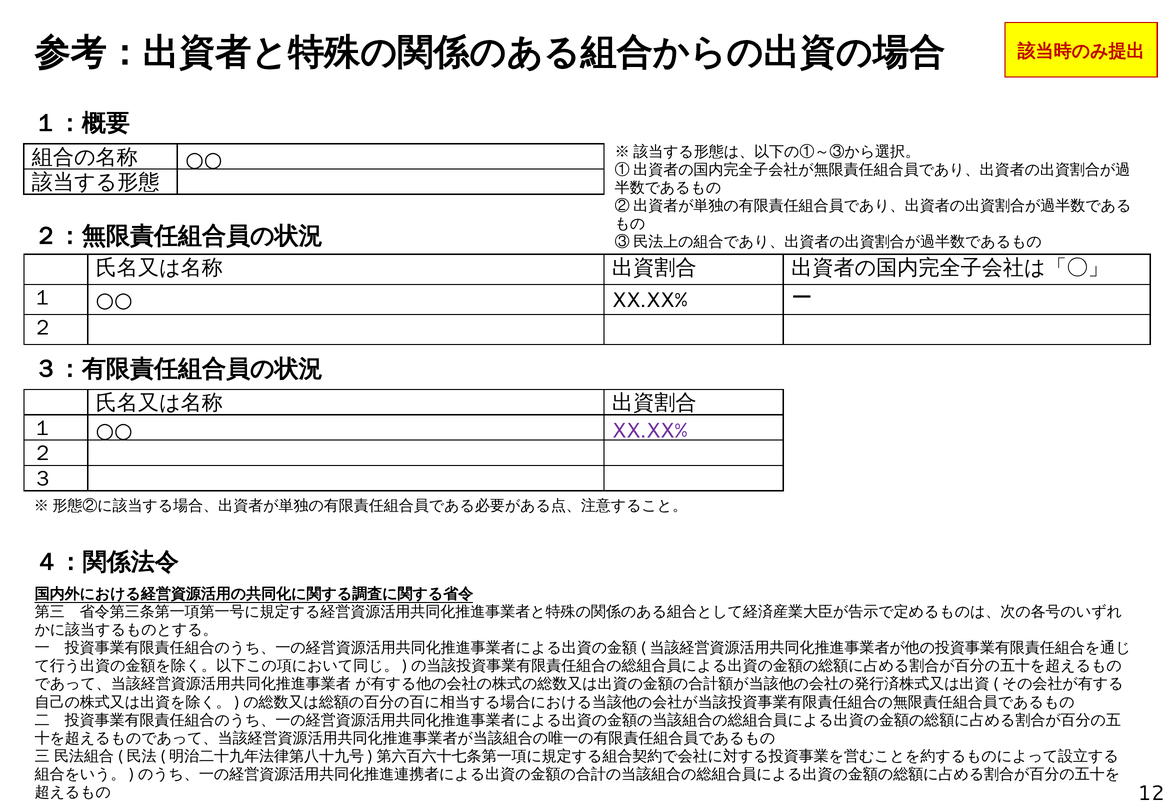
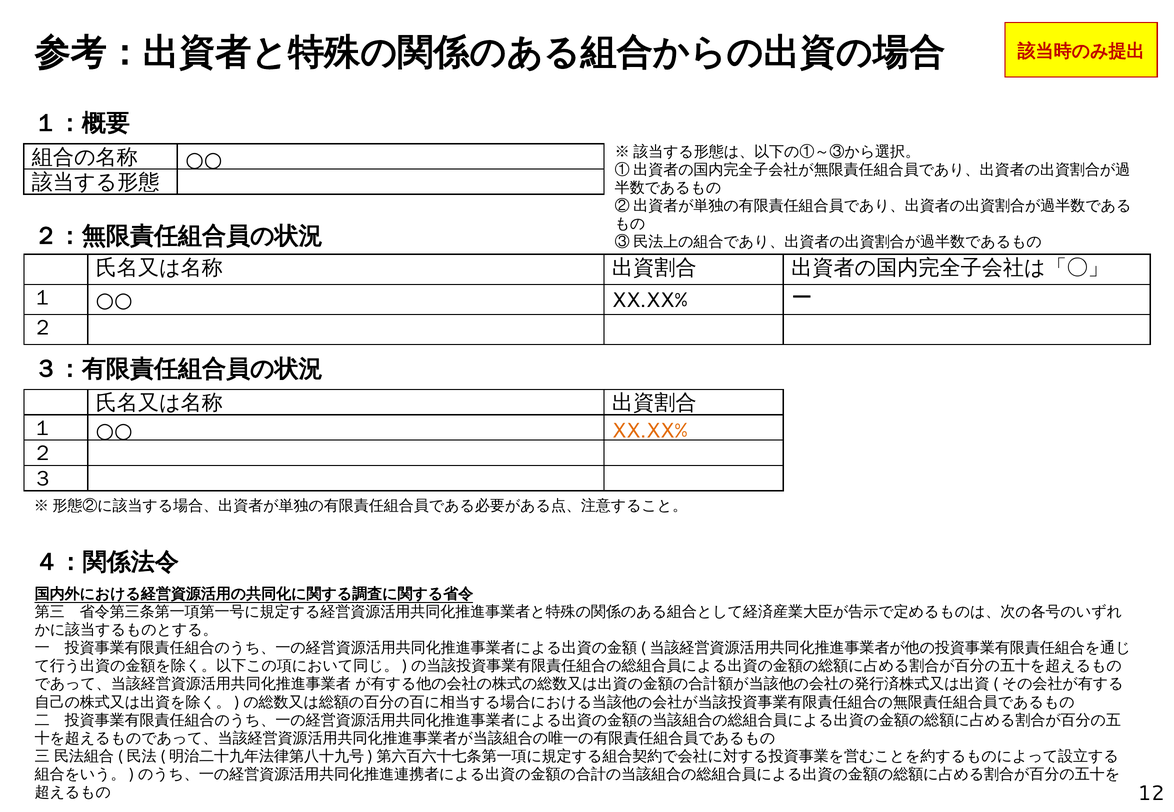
XX.XX% at (650, 431) colour: purple -> orange
